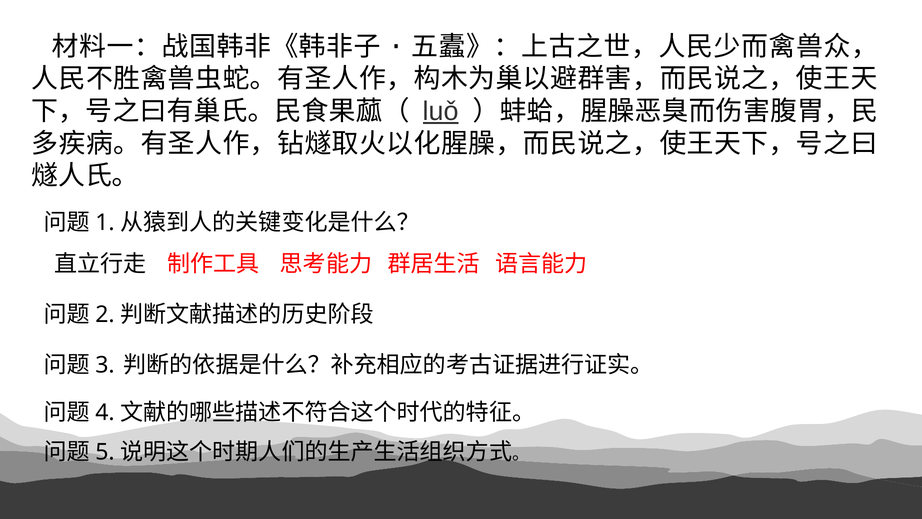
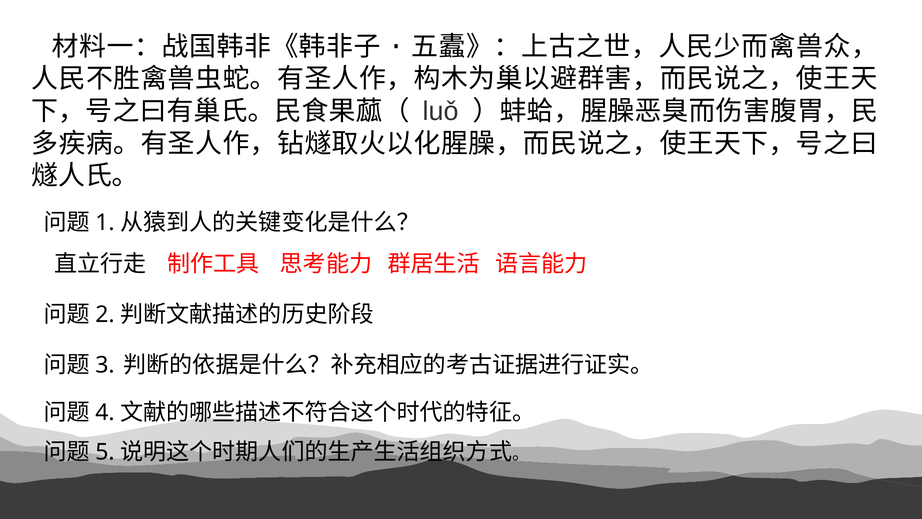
luǒ underline: present -> none
